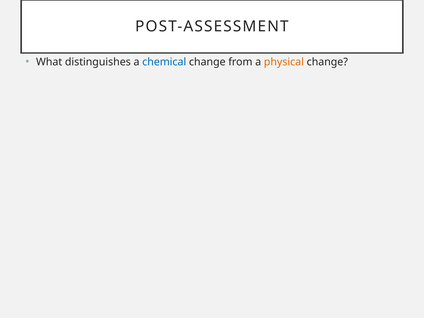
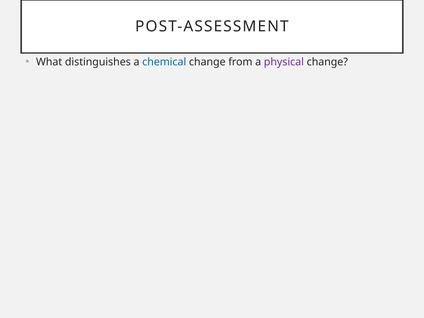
physical colour: orange -> purple
